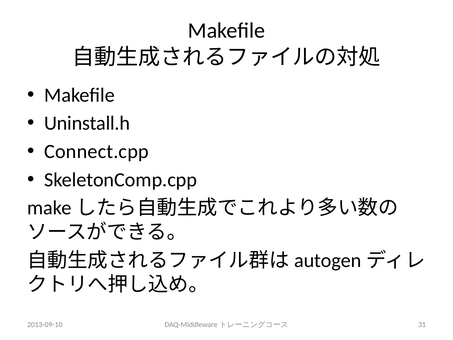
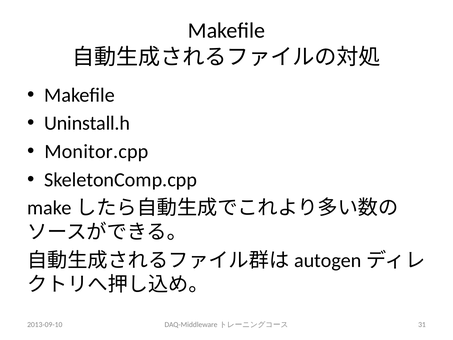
Connect.cpp: Connect.cpp -> Monitor.cpp
